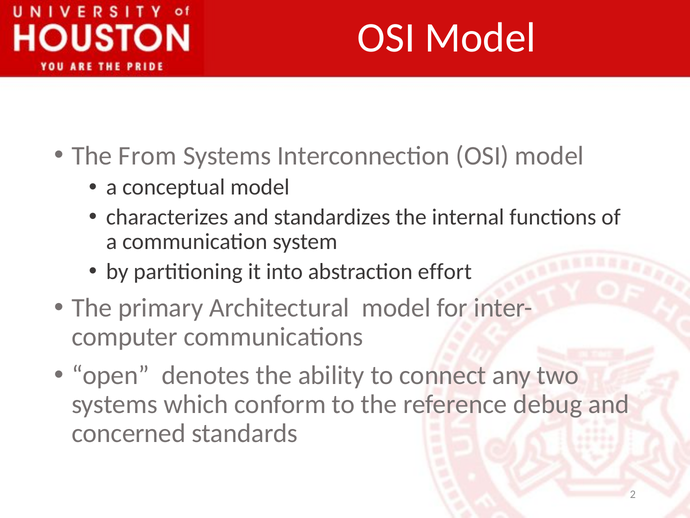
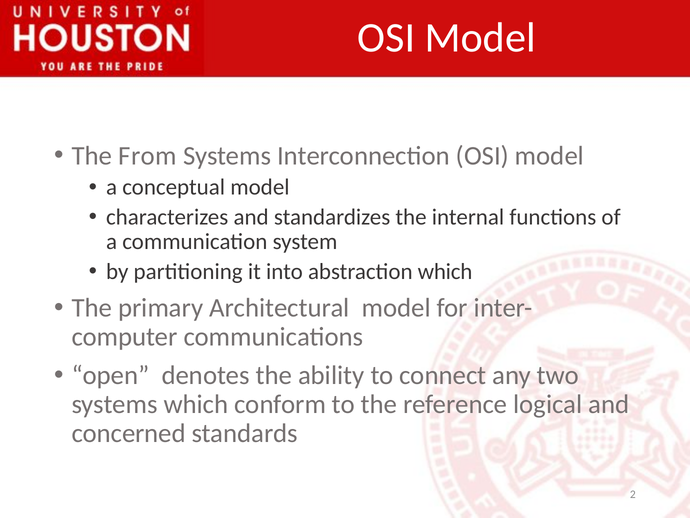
abstraction effort: effort -> which
debug: debug -> logical
